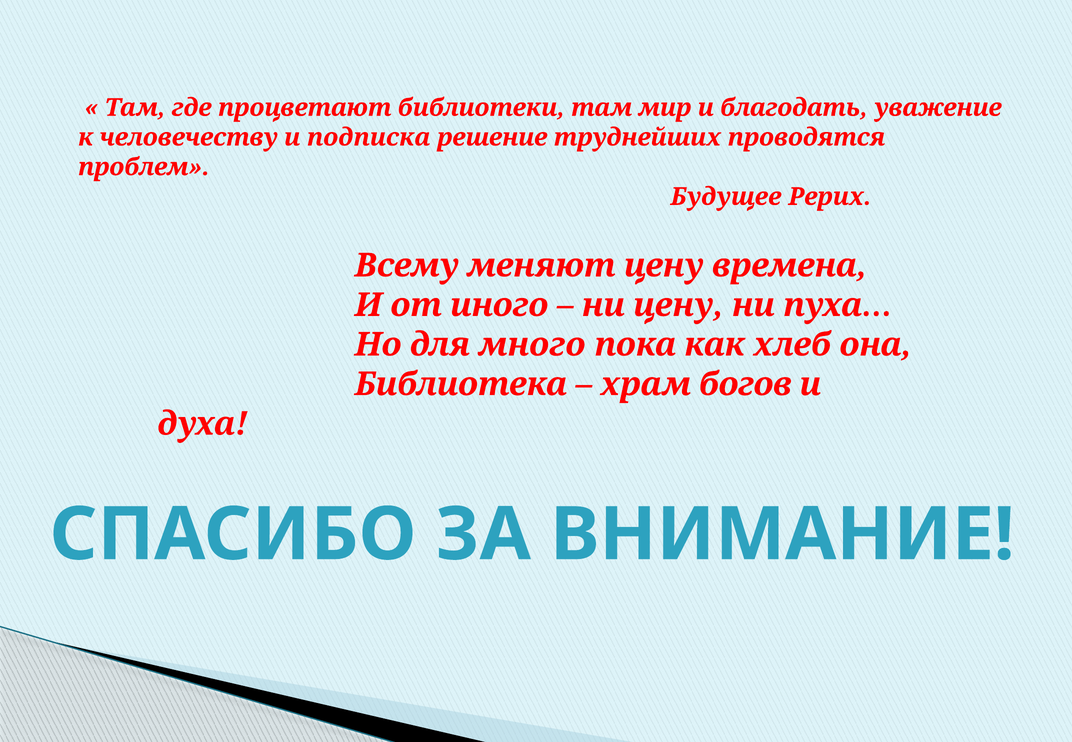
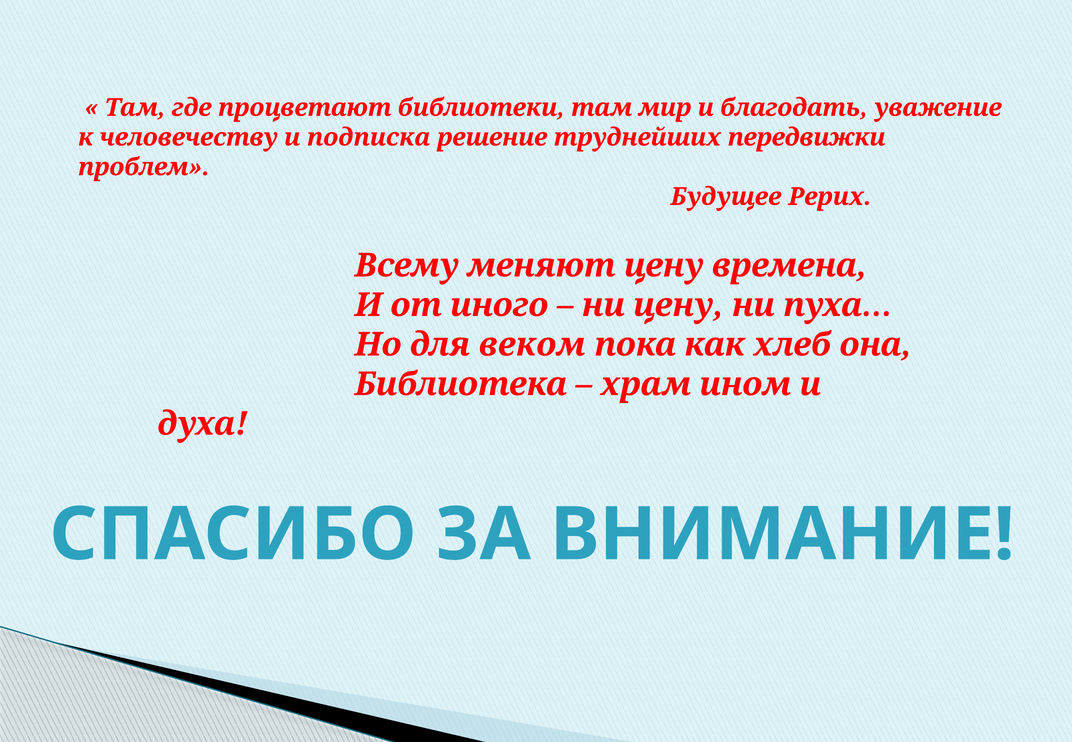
проводятся: проводятся -> передвижки
много: много -> веком
богов: богов -> ином
